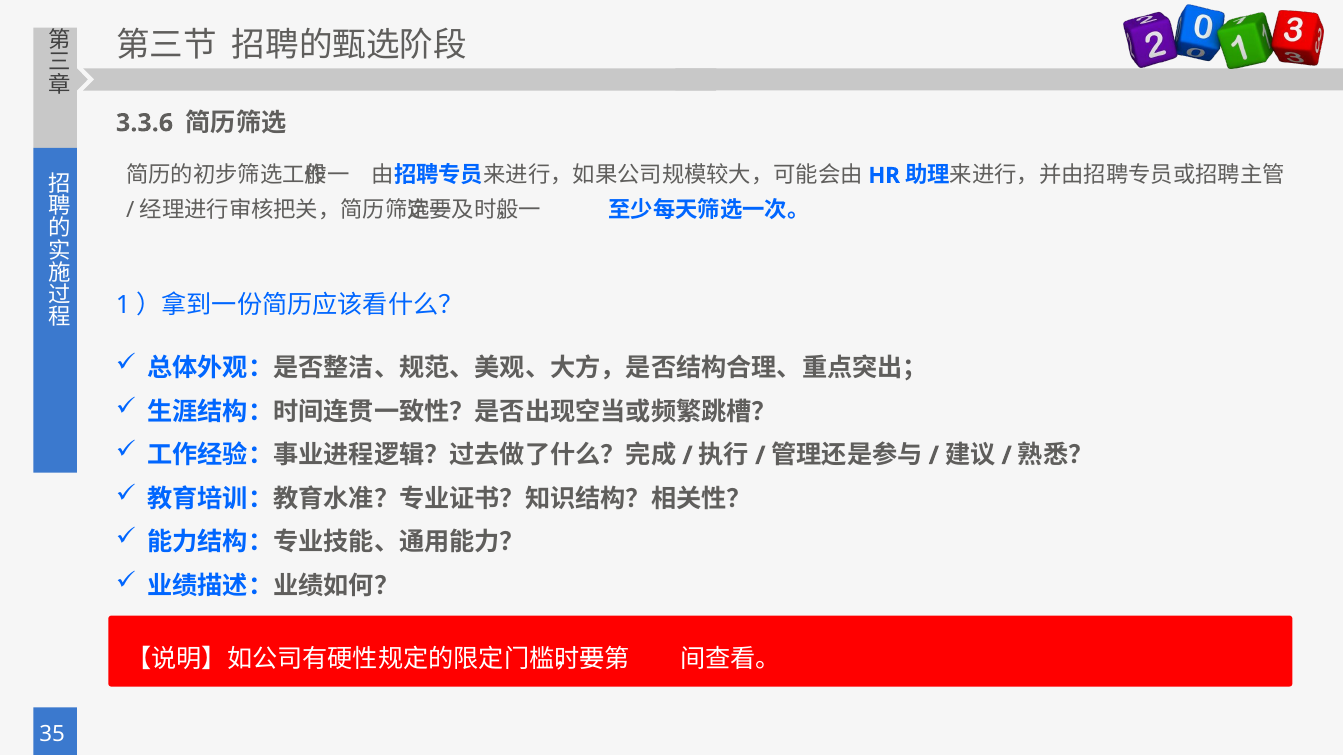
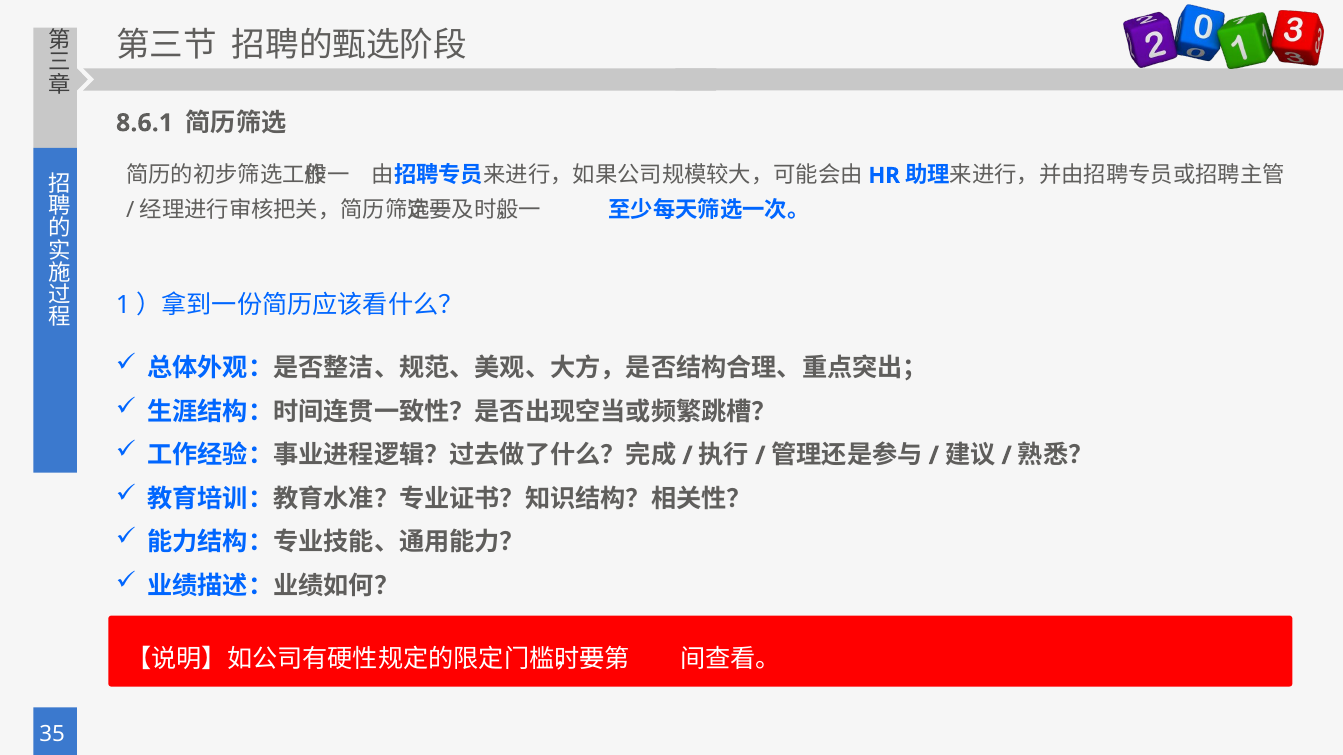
3.3.6: 3.3.6 -> 8.6.1
